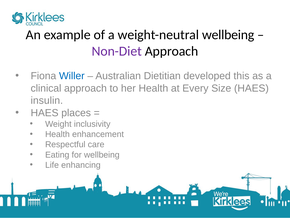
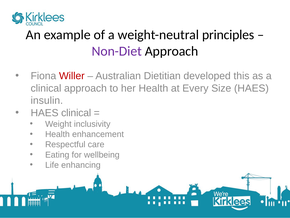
weight-neutral wellbeing: wellbeing -> principles
Willer colour: blue -> red
HAES places: places -> clinical
